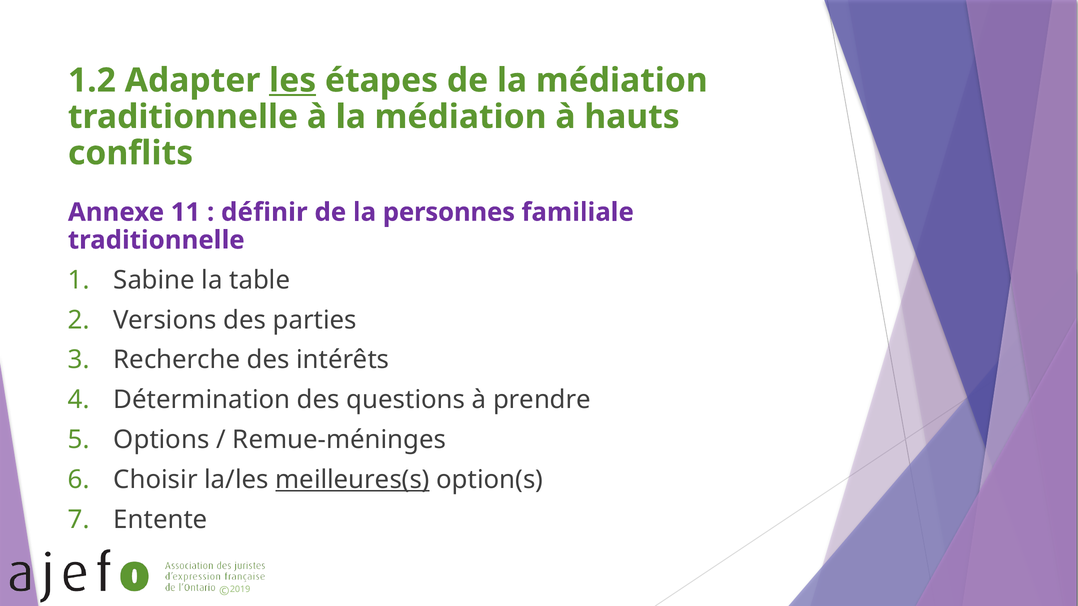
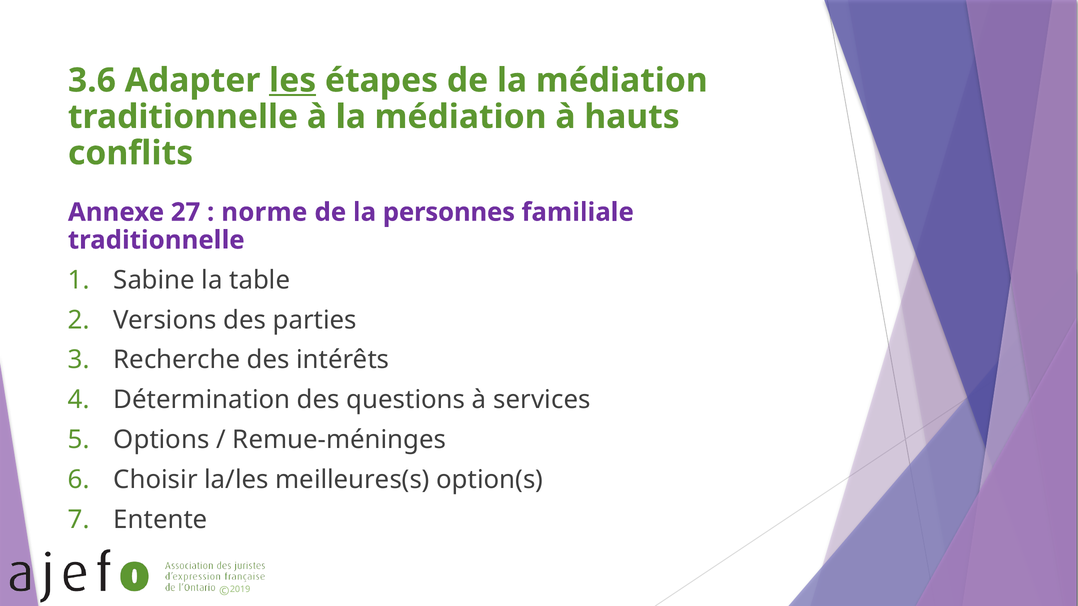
1.2: 1.2 -> 3.6
11: 11 -> 27
définir: définir -> norme
prendre: prendre -> services
meilleures(s underline: present -> none
